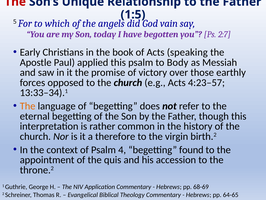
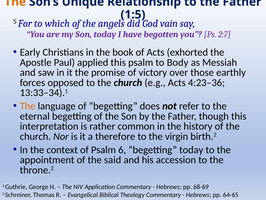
The at (15, 2) colour: red -> orange
speaking: speaking -> exhorted
4:23–57: 4:23–57 -> 4:23–36
4: 4 -> 6
begetting found: found -> today
quis: quis -> said
